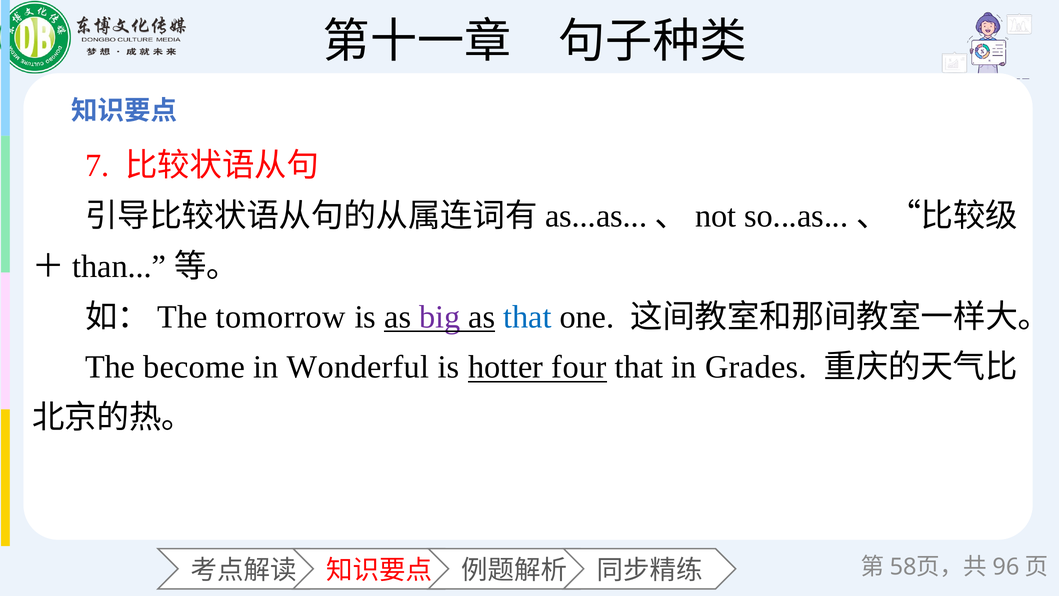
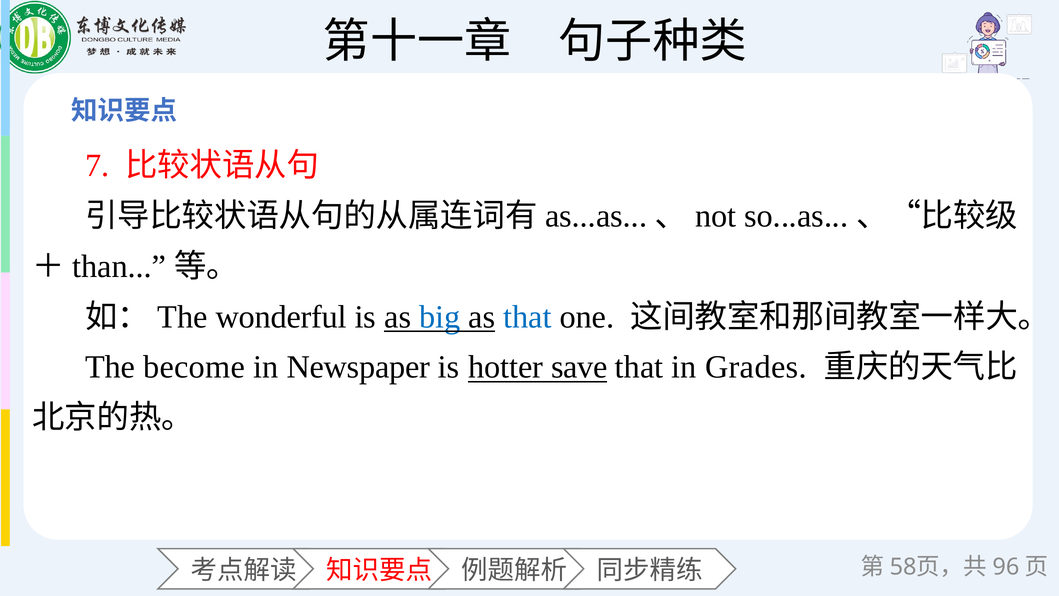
tomorrow: tomorrow -> wonderful
big colour: purple -> blue
Wonderful: Wonderful -> Newspaper
four: four -> save
